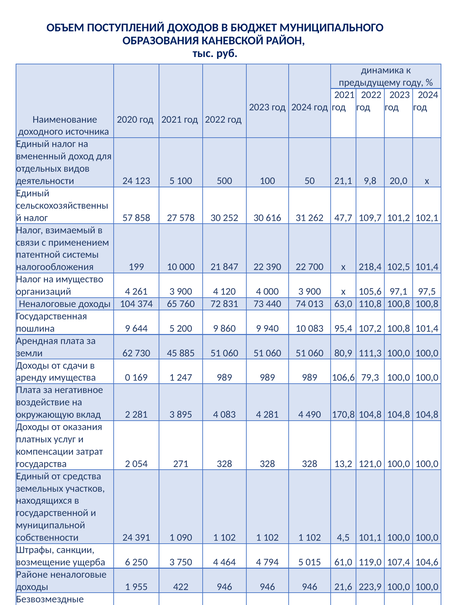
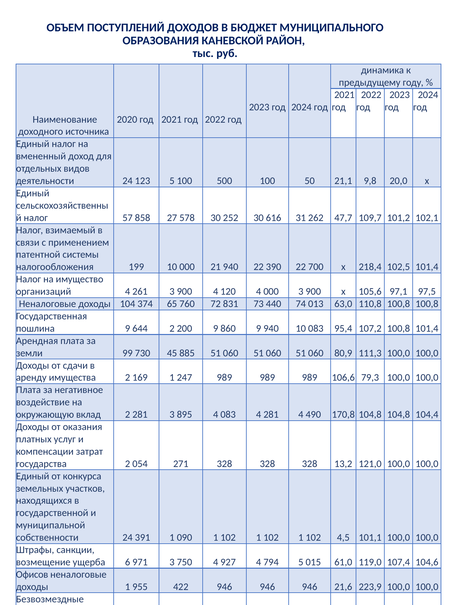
21 847: 847 -> 940
644 5: 5 -> 2
62: 62 -> 99
имущества 0: 0 -> 2
104,8 104,8 104,8: 104,8 -> 104,4
средства: средства -> конкурса
250: 250 -> 971
464: 464 -> 927
Районе: Районе -> Офисов
